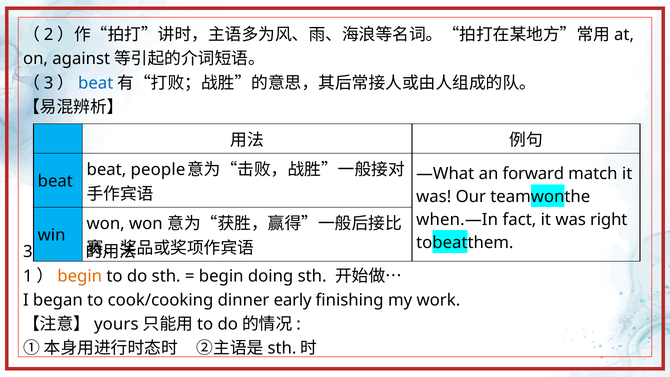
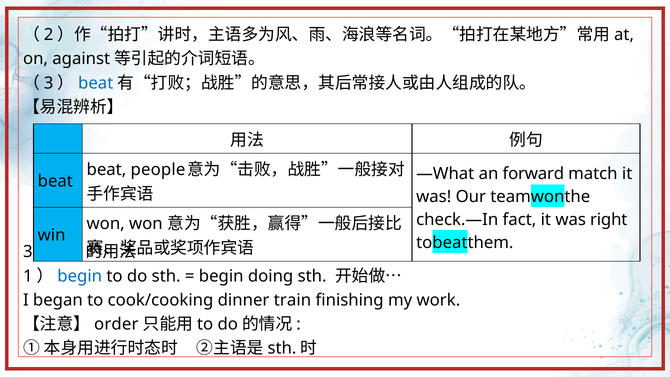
when.—In: when.—In -> check.—In
begin at (80, 276) colour: orange -> blue
early: early -> train
yours: yours -> order
